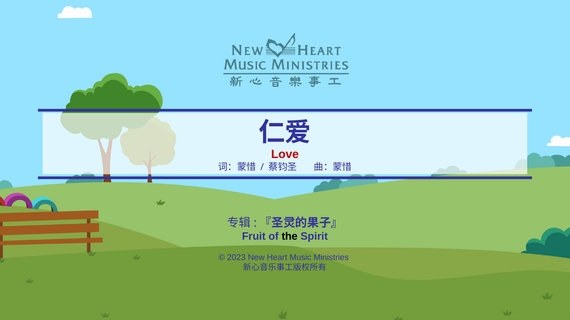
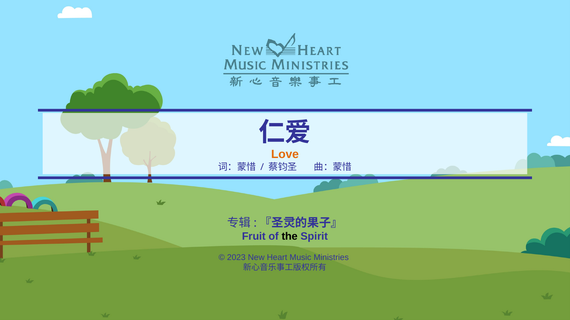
Love colour: red -> orange
